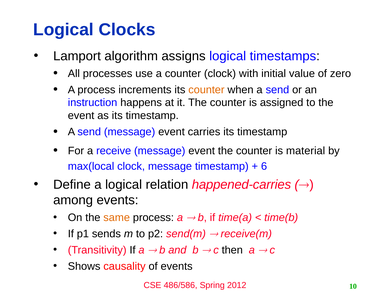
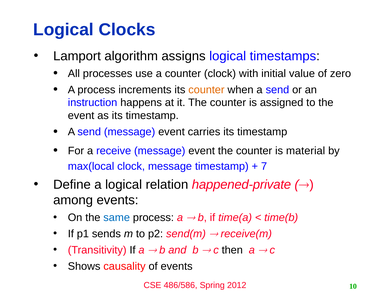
6: 6 -> 7
happened-carries: happened-carries -> happened-private
same colour: orange -> blue
